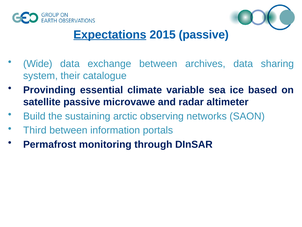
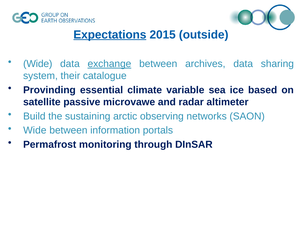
2015 passive: passive -> outside
exchange underline: none -> present
Third at (35, 130): Third -> Wide
